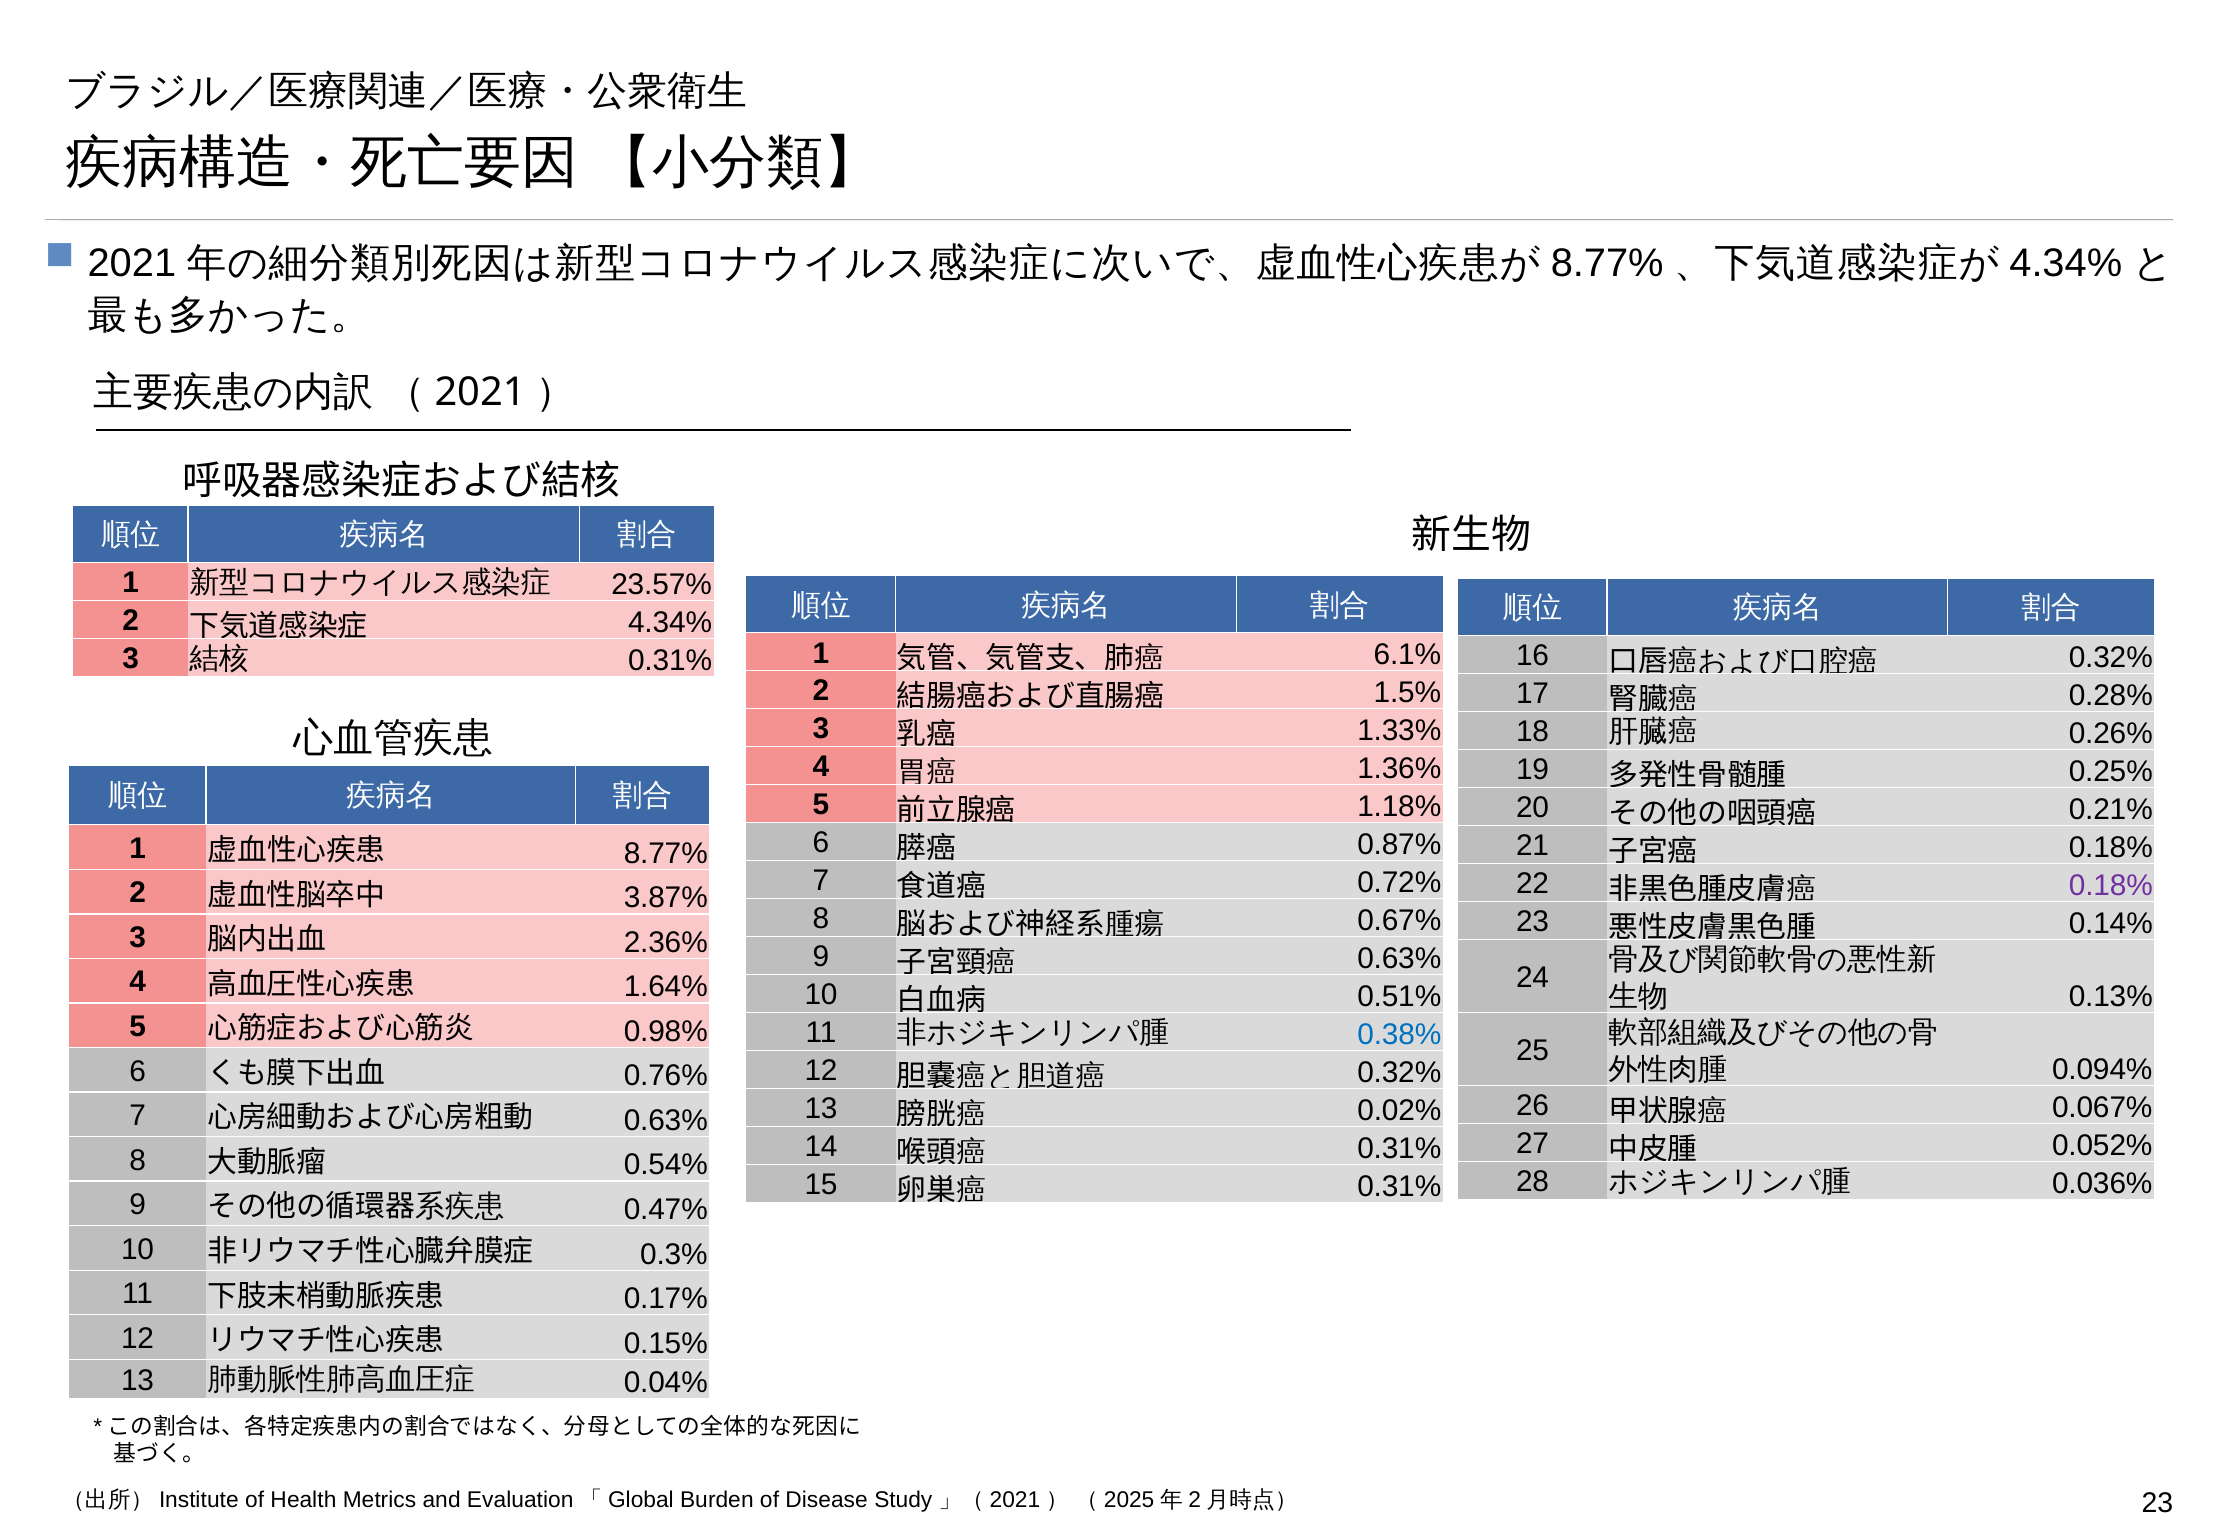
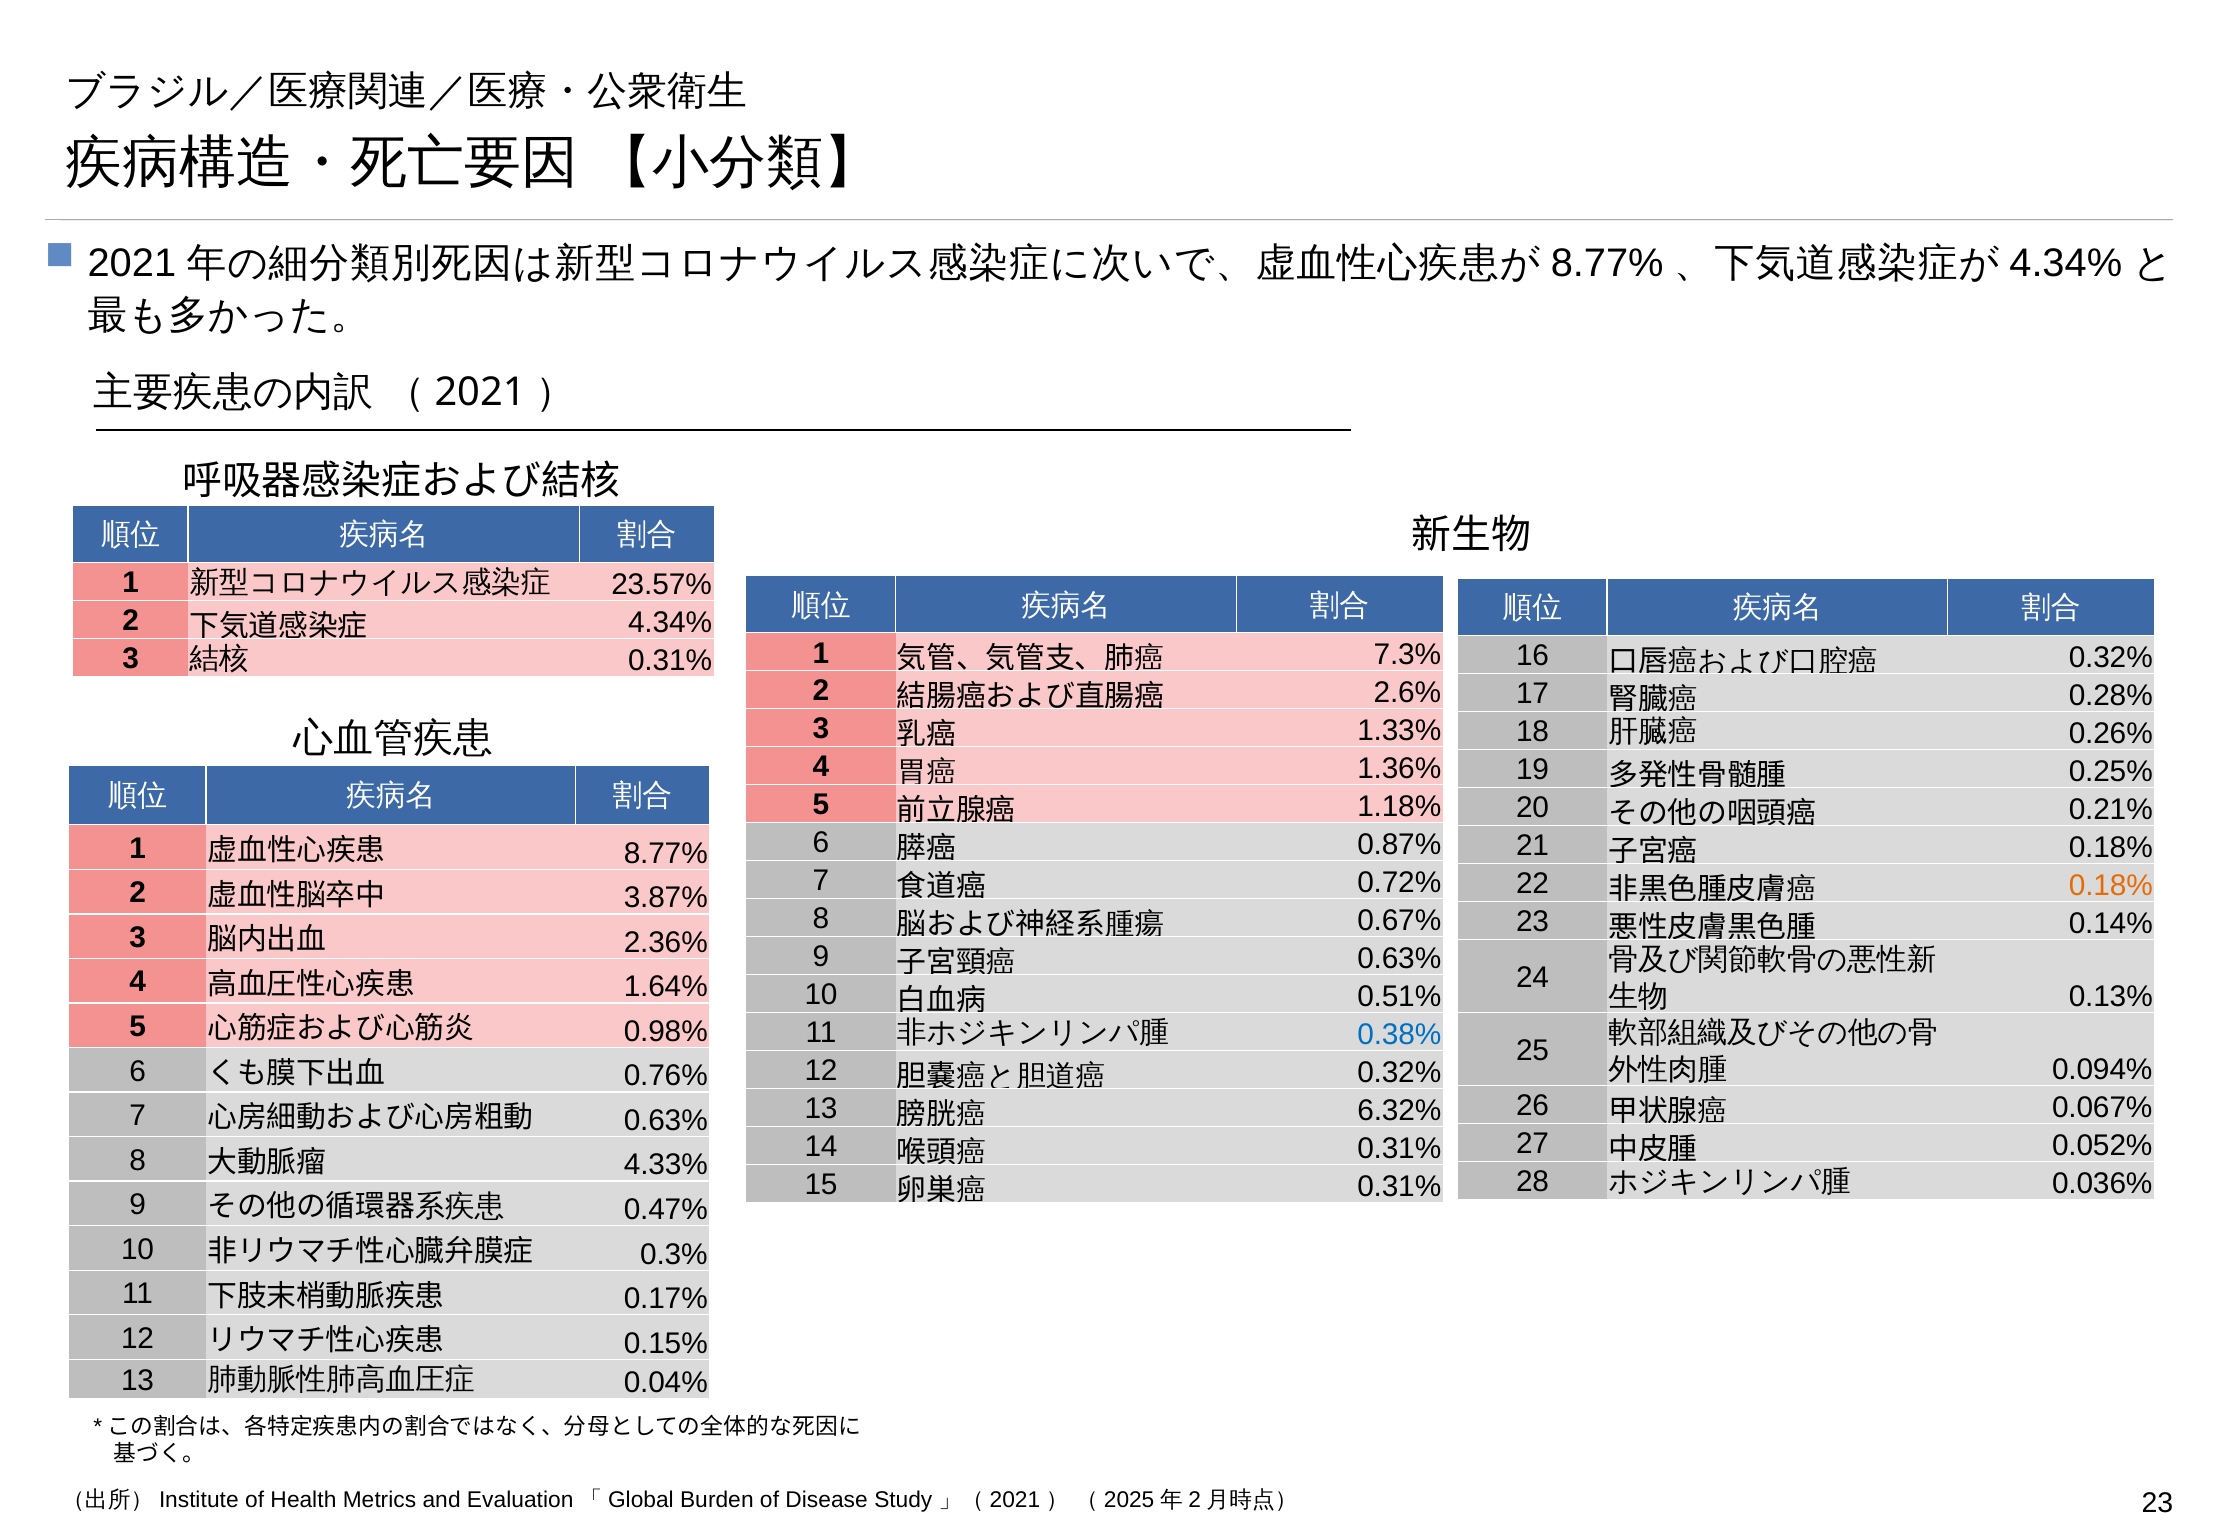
6.1%: 6.1% -> 7.3%
1.5%: 1.5% -> 2.6%
0.18% at (2111, 885) colour: purple -> orange
0.02%: 0.02% -> 6.32%
0.54%: 0.54% -> 4.33%
